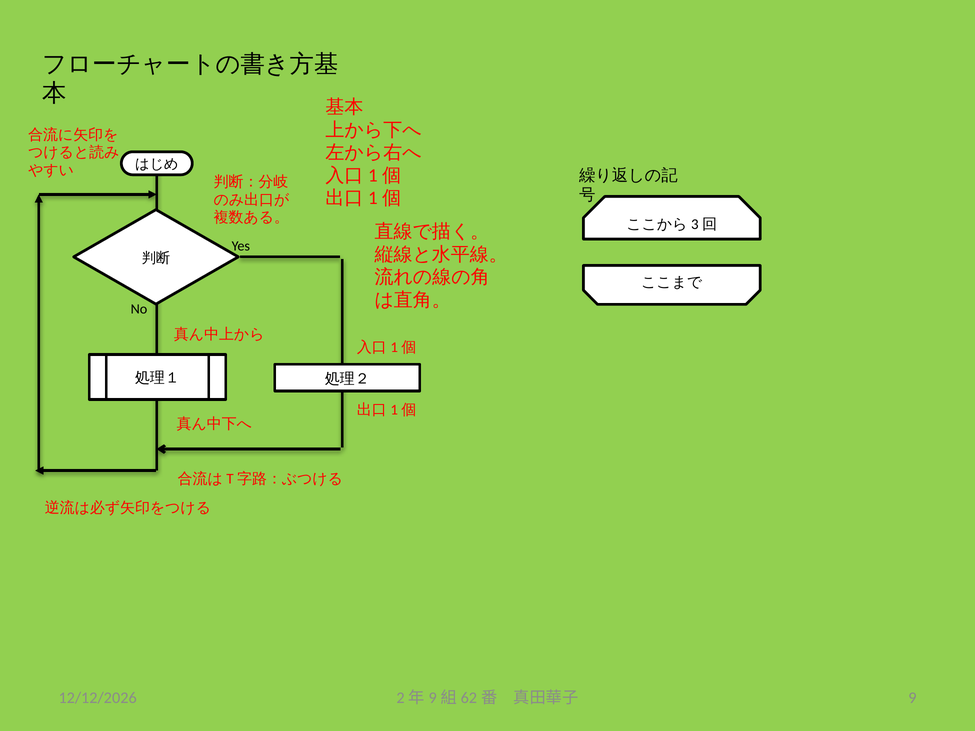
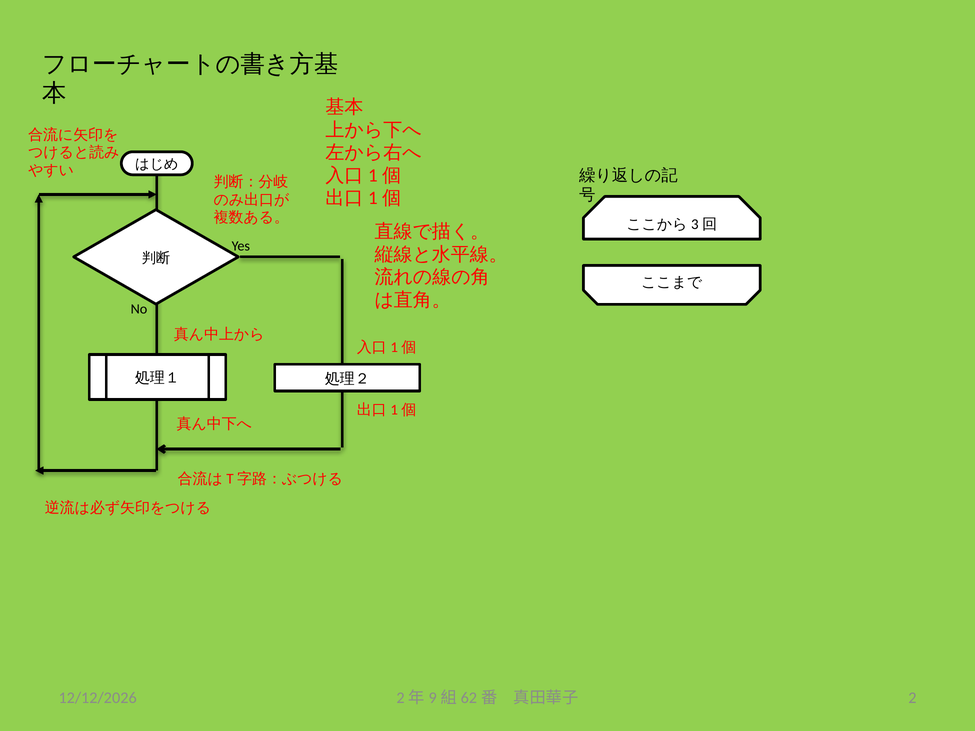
9: 9 -> 2
